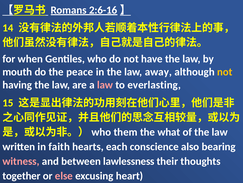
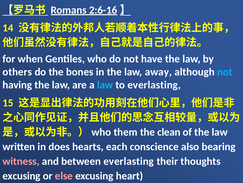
mouth: mouth -> others
peace: peace -> bones
not at (225, 72) colour: yellow -> light blue
law at (105, 85) colour: pink -> light blue
what: what -> clean
faith: faith -> does
between lawlessness: lawlessness -> everlasting
together at (21, 175): together -> excusing
